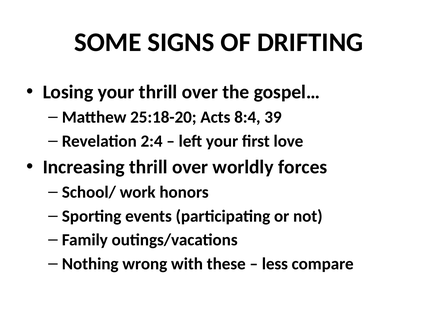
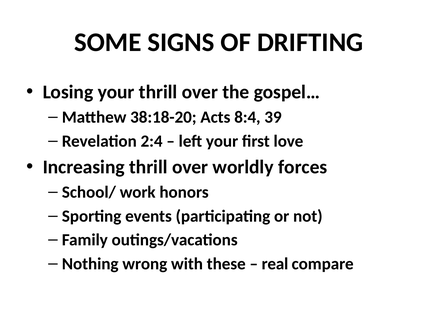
25:18-20: 25:18-20 -> 38:18-20
less: less -> real
